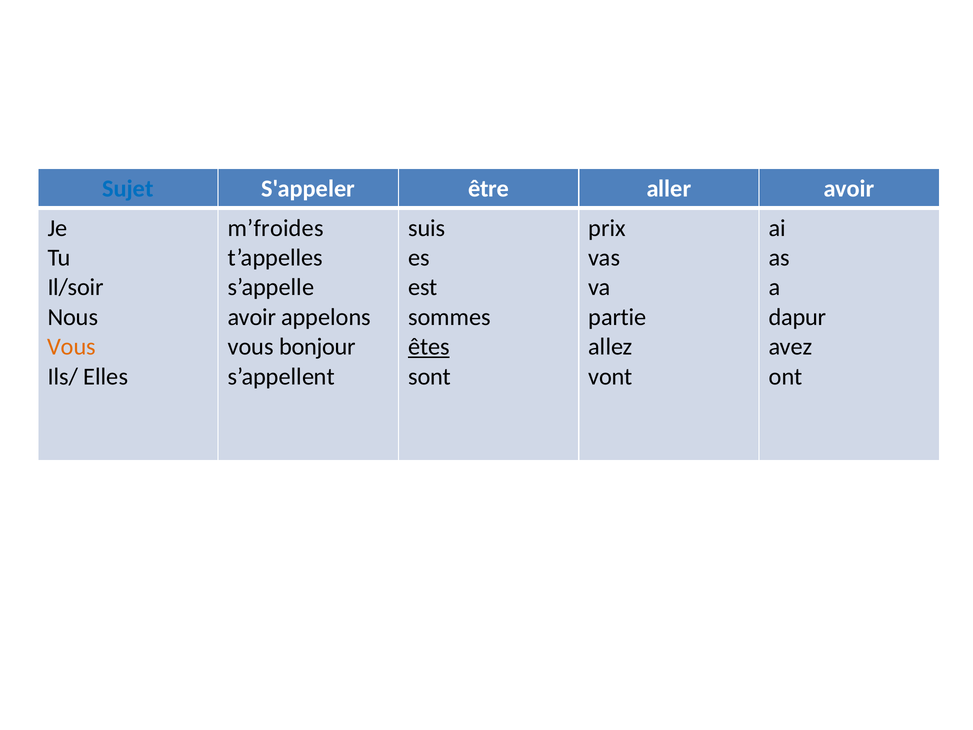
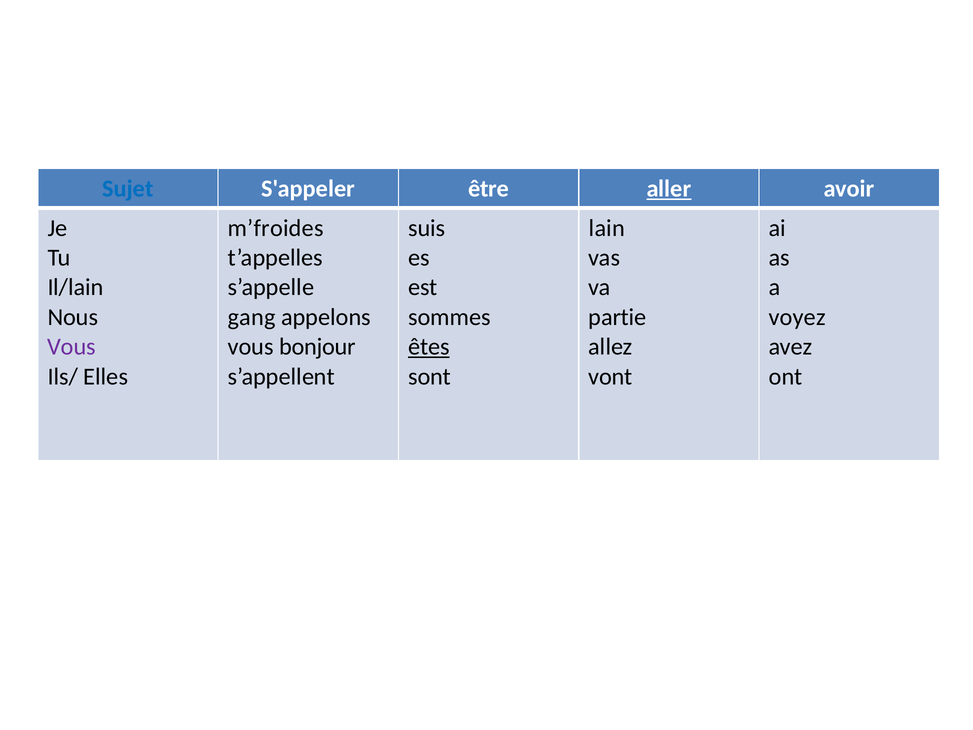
aller underline: none -> present
prix: prix -> lain
Il/soir: Il/soir -> Il/lain
avoir at (252, 317): avoir -> gang
dapur: dapur -> voyez
Vous at (71, 347) colour: orange -> purple
